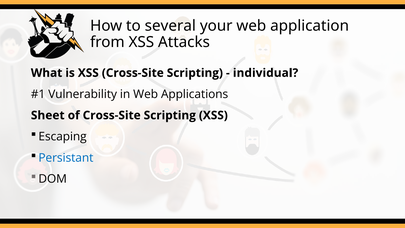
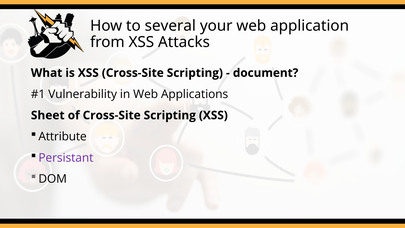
individual: individual -> document
Escaping: Escaping -> Attribute
Persistant colour: blue -> purple
